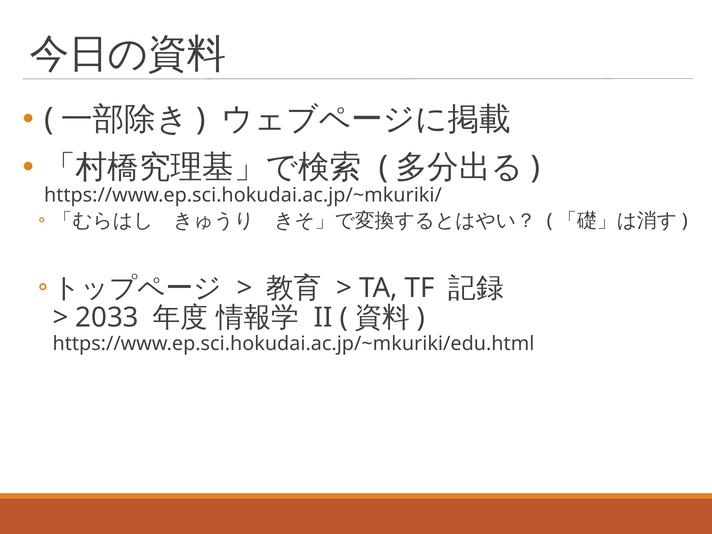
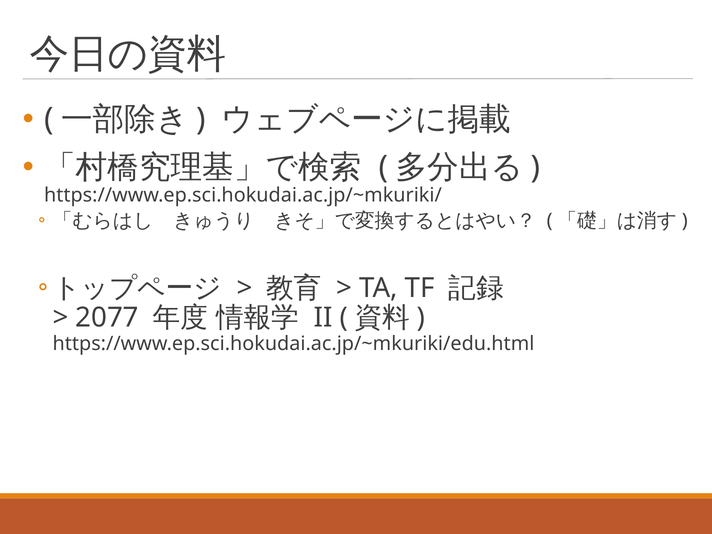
2033: 2033 -> 2077
